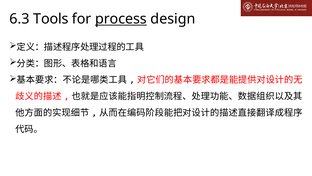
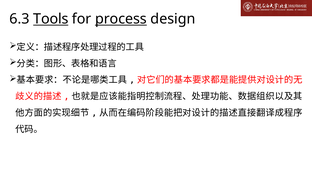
Tools underline: none -> present
